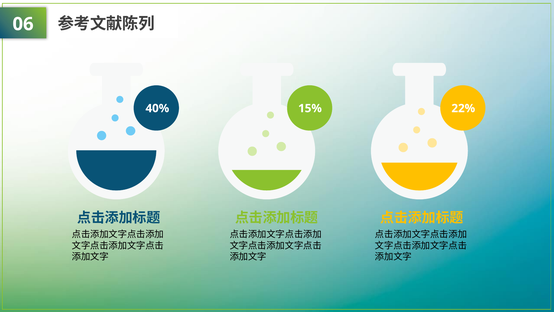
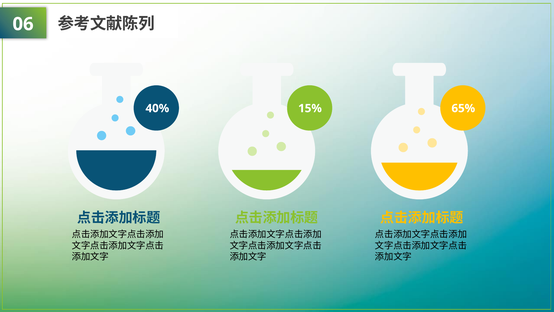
22%: 22% -> 65%
